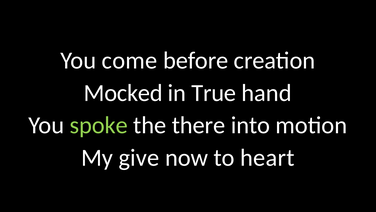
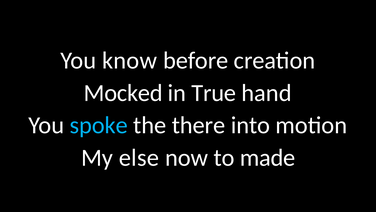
come: come -> know
spoke colour: light green -> light blue
give: give -> else
heart: heart -> made
